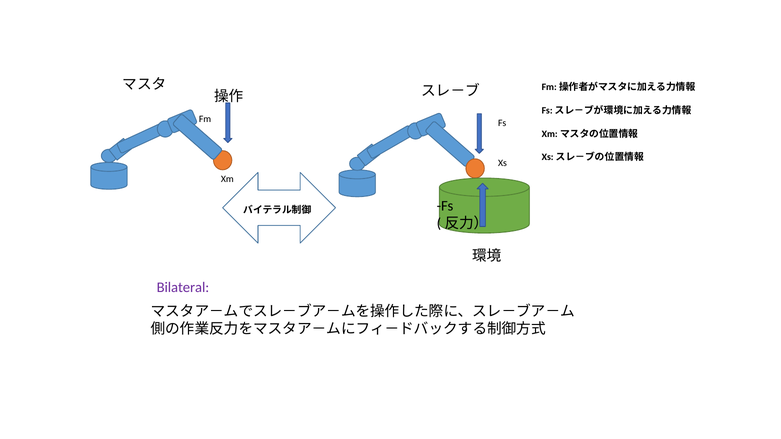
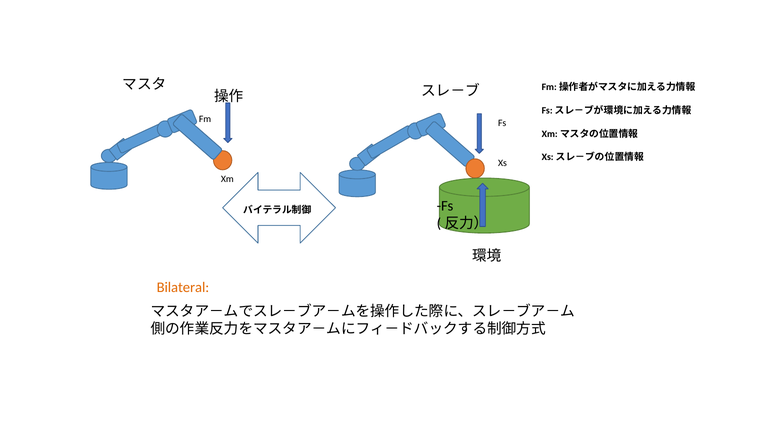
Bilateral colour: purple -> orange
